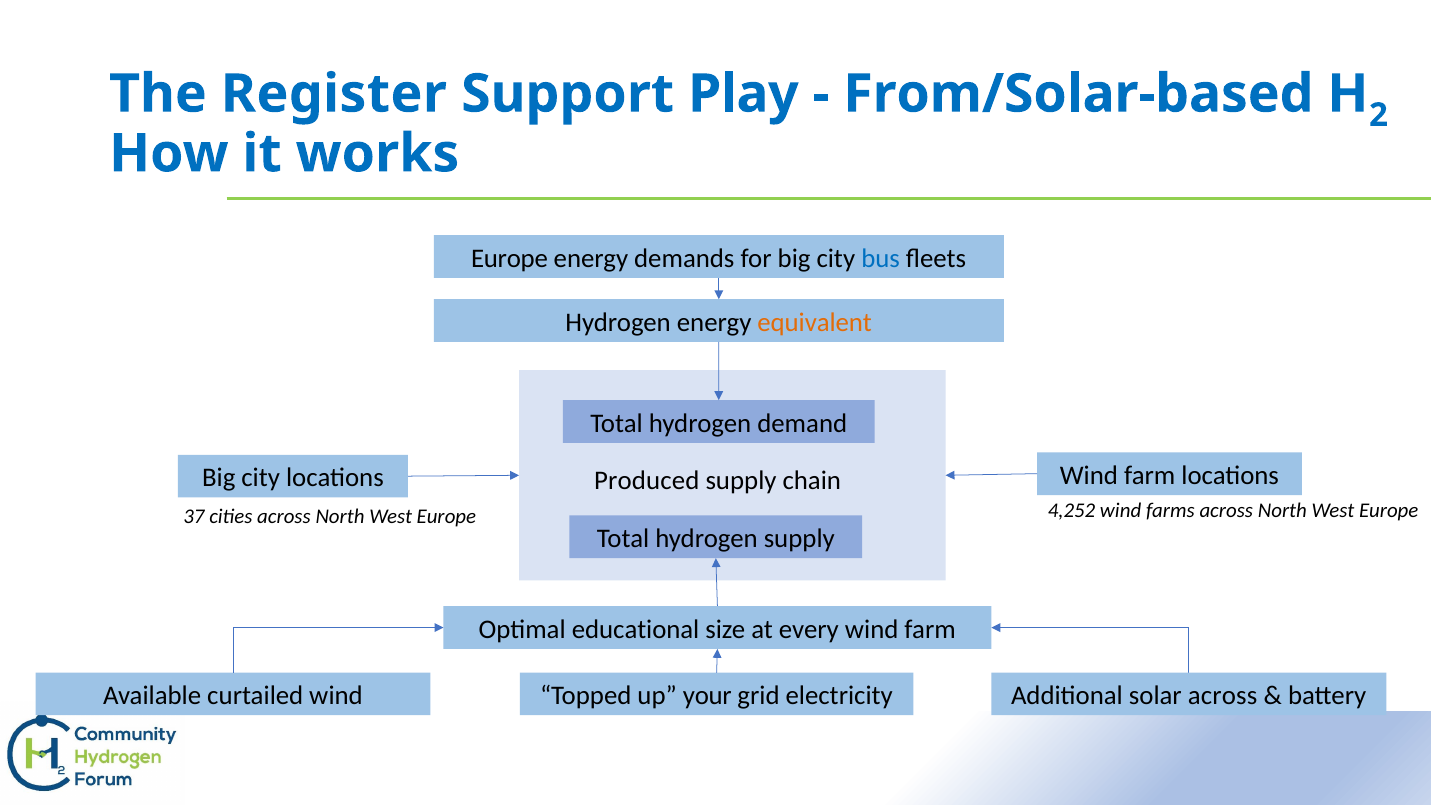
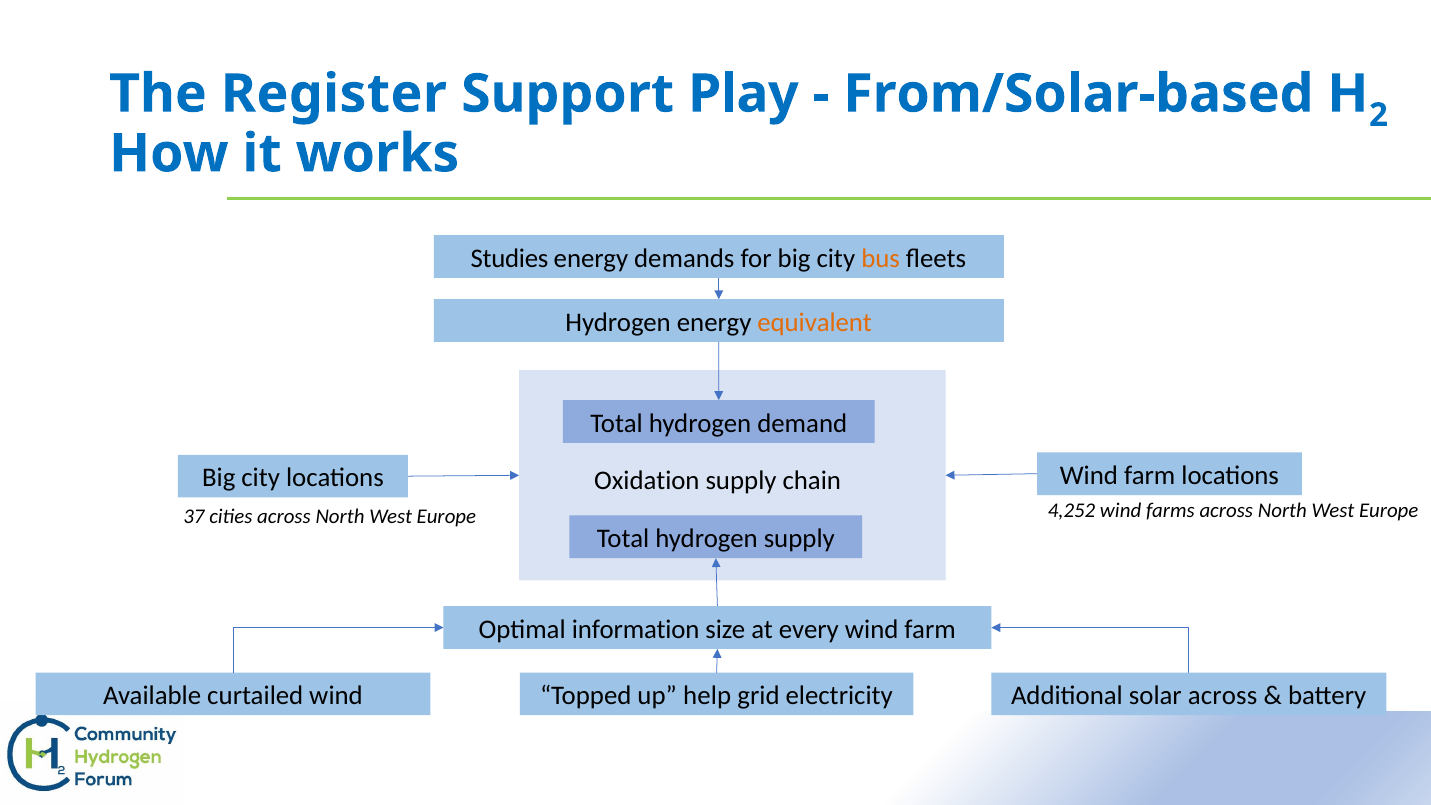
Europe at (509, 258): Europe -> Studies
bus colour: blue -> orange
Produced: Produced -> Oxidation
educational: educational -> information
your: your -> help
